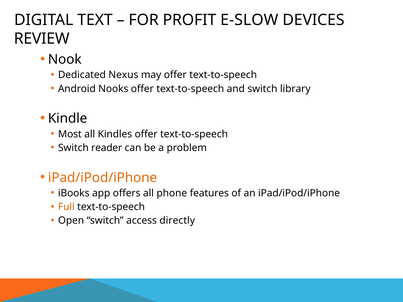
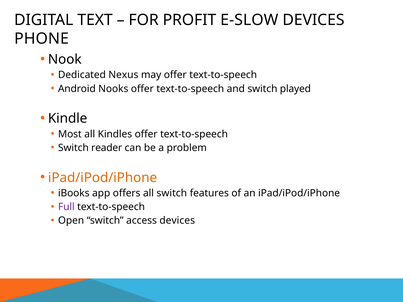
REVIEW: REVIEW -> PHONE
library: library -> played
all phone: phone -> switch
Full colour: orange -> purple
access directly: directly -> devices
